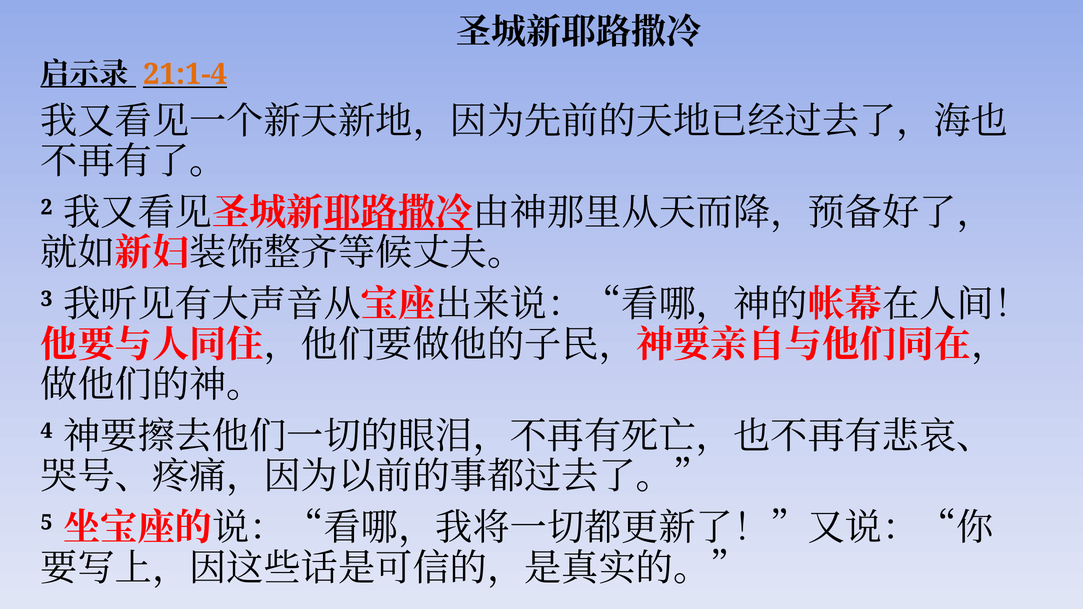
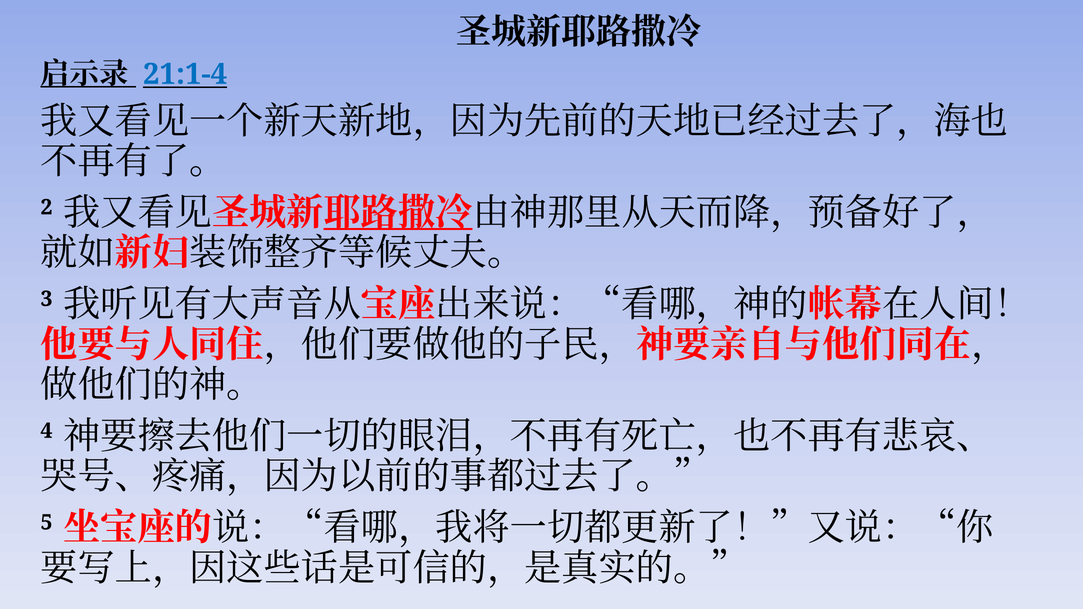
21:1-4 colour: orange -> blue
